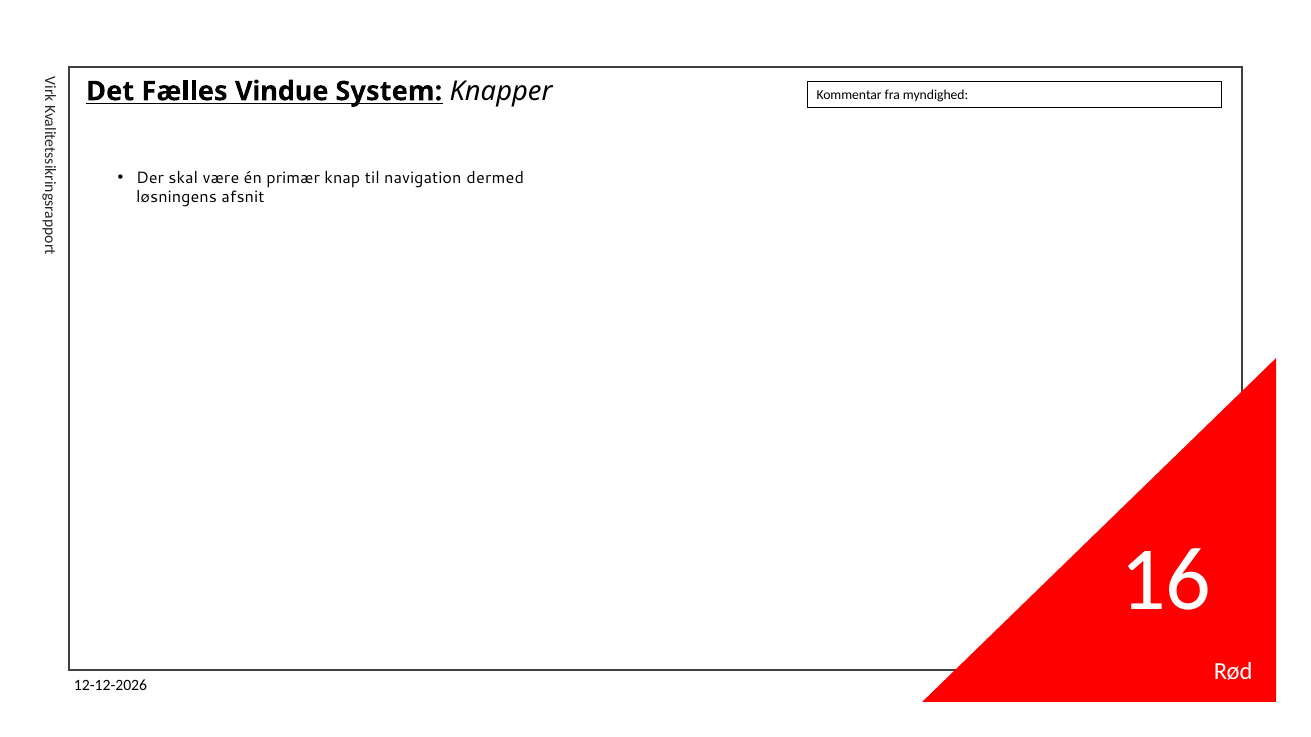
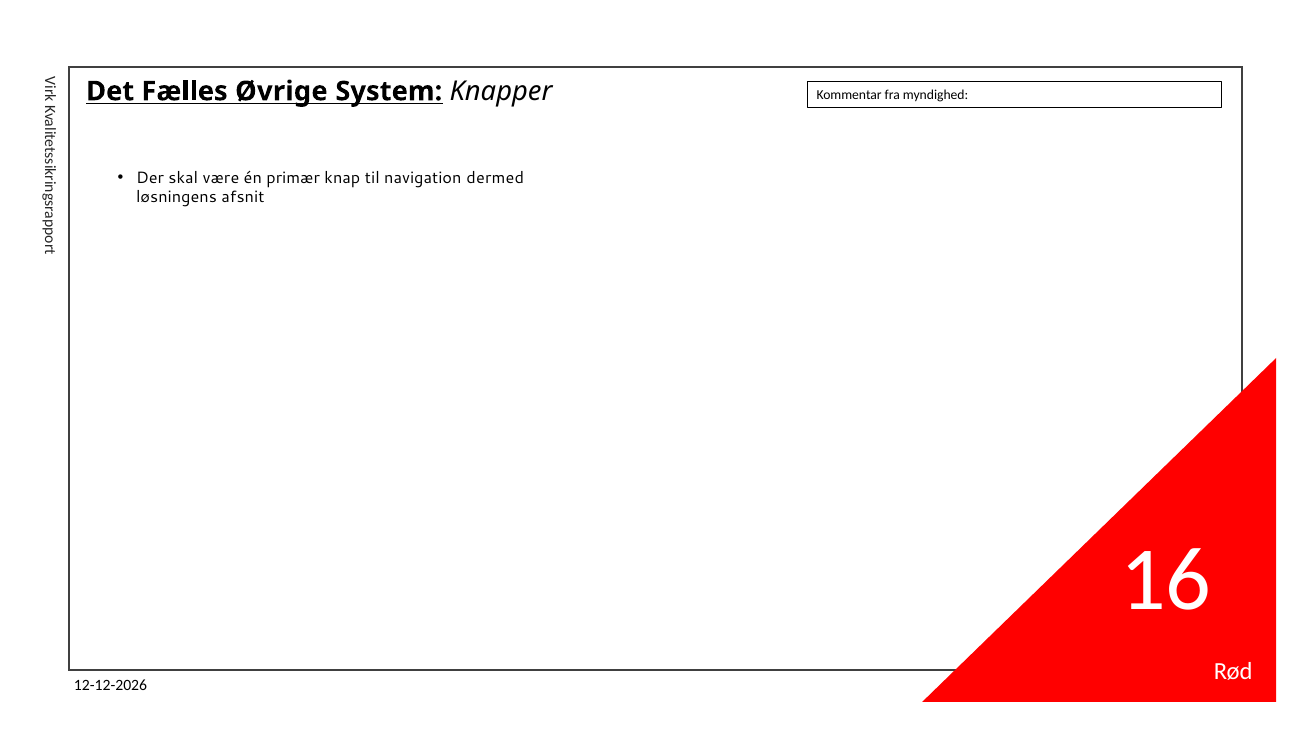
Vindue: Vindue -> Øvrige
